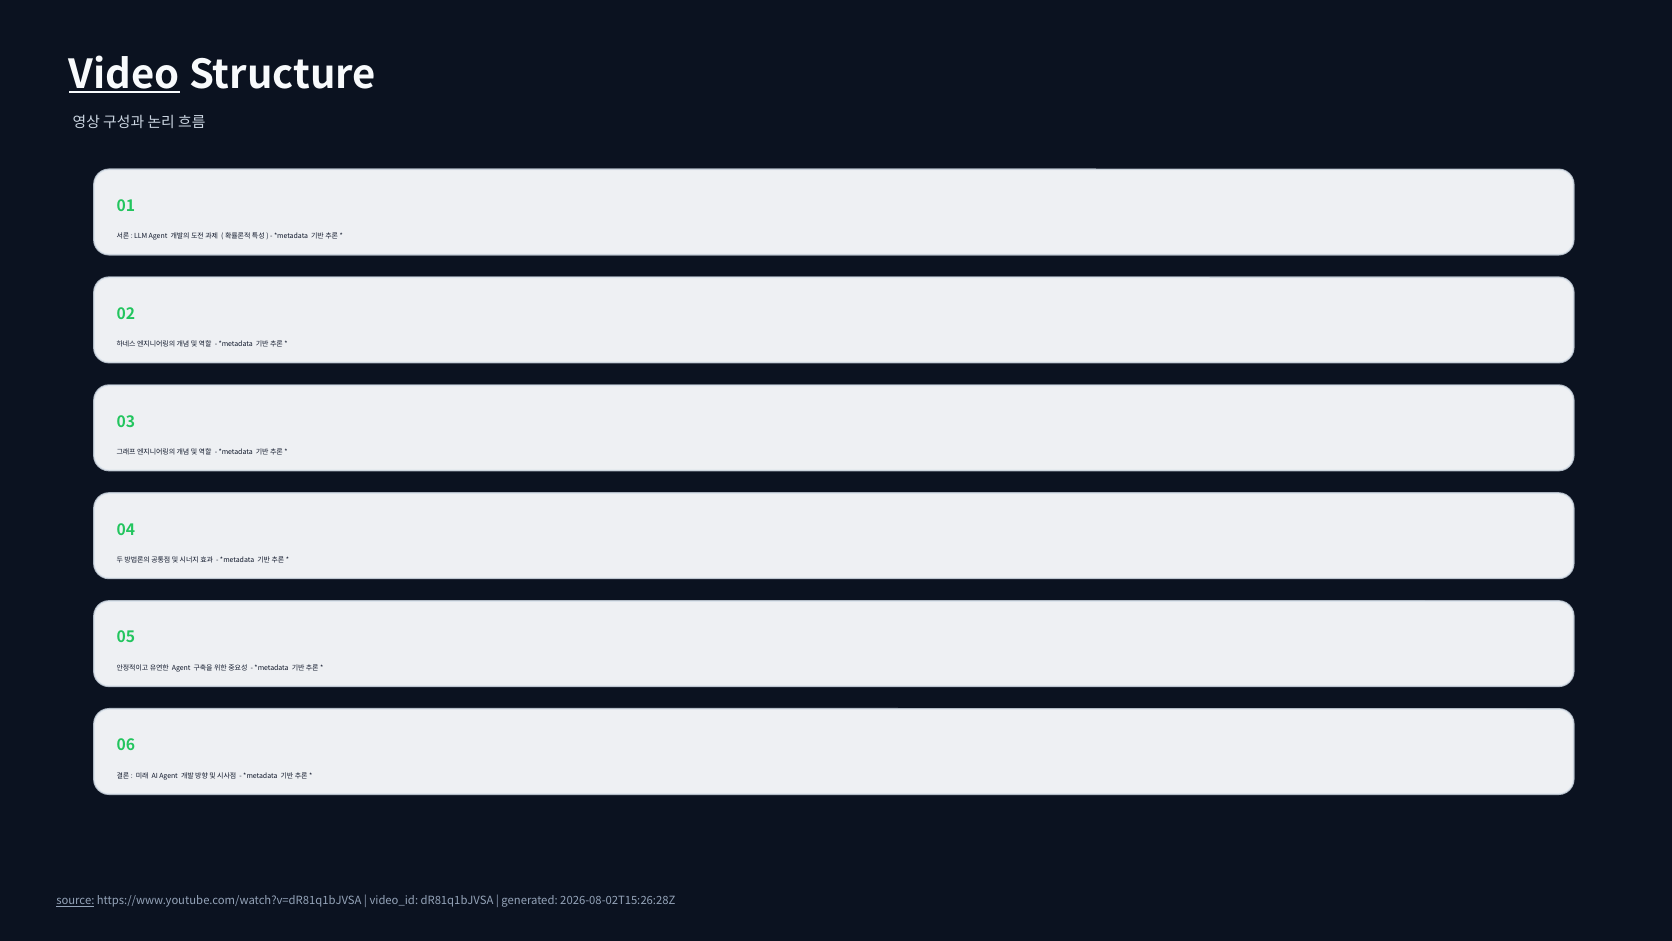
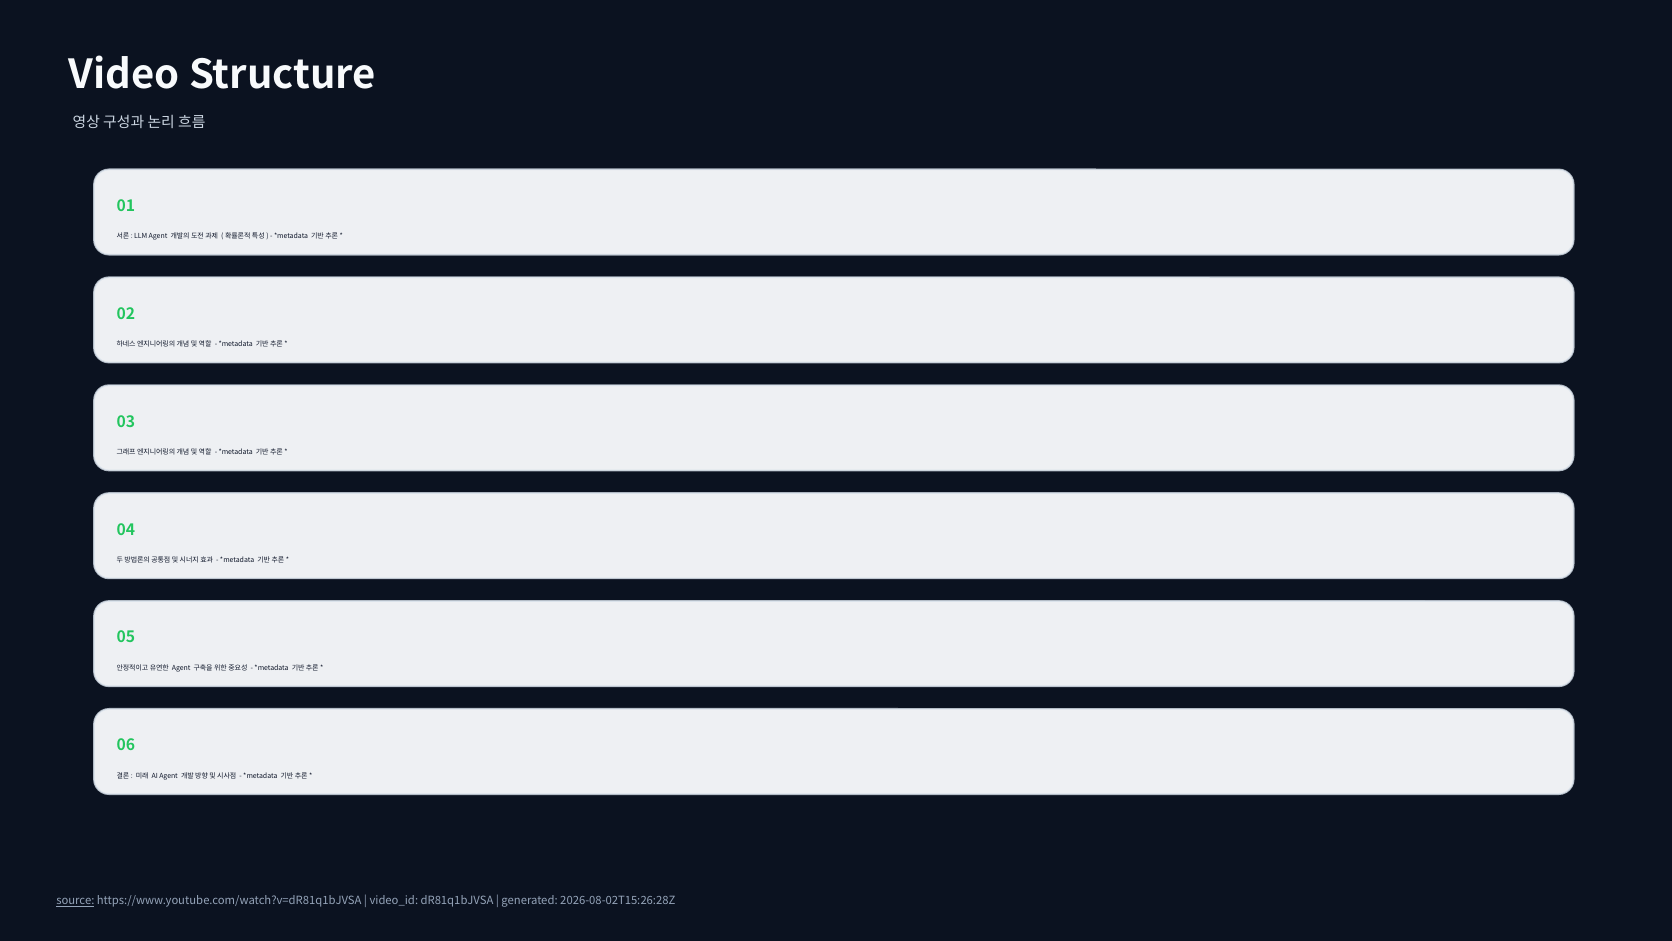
Video underline: present -> none
